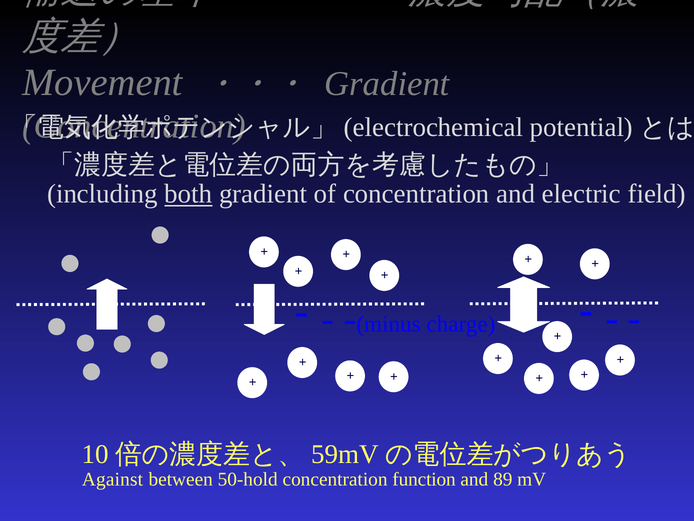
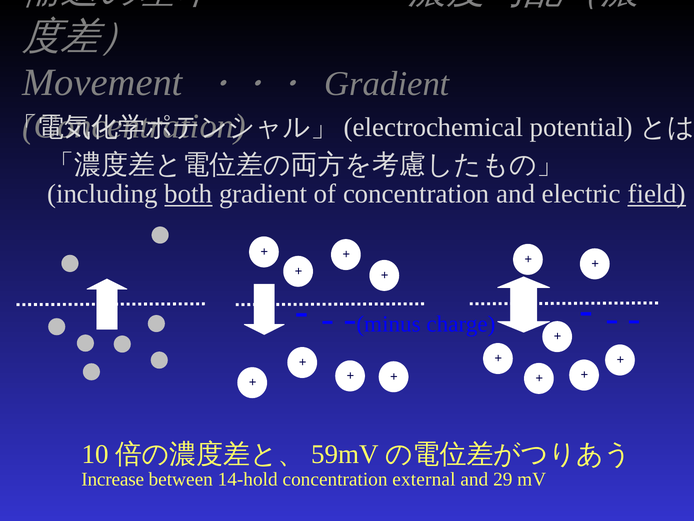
field underline: none -> present
Against: Against -> Increase
50-hold: 50-hold -> 14-hold
function: function -> external
89: 89 -> 29
